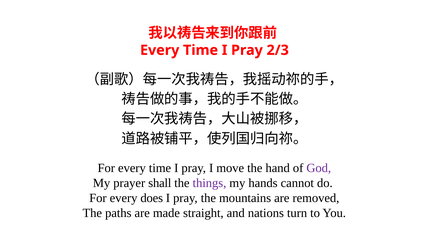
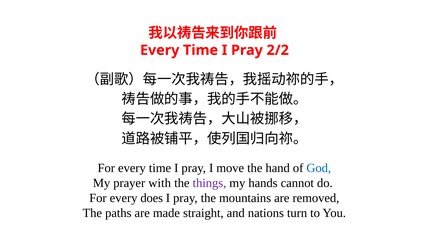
2/3: 2/3 -> 2/2
God colour: purple -> blue
shall: shall -> with
